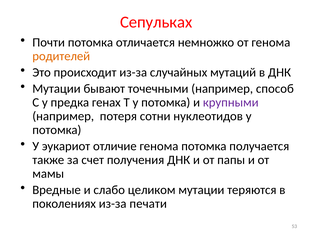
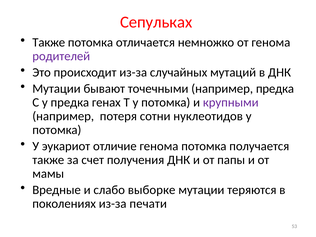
Почти at (49, 42): Почти -> Также
родителей colour: orange -> purple
например способ: способ -> предка
целиком: целиком -> выборке
